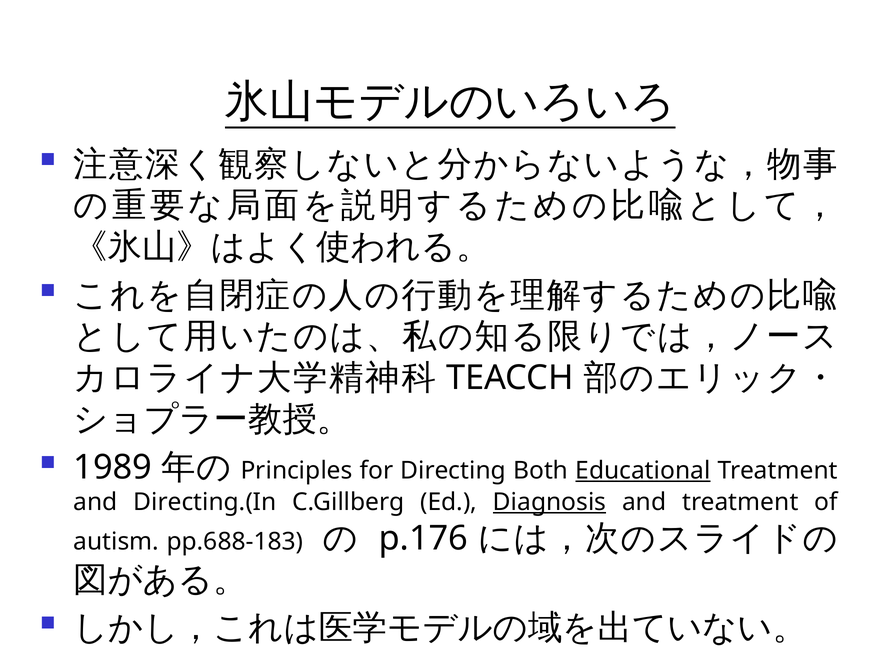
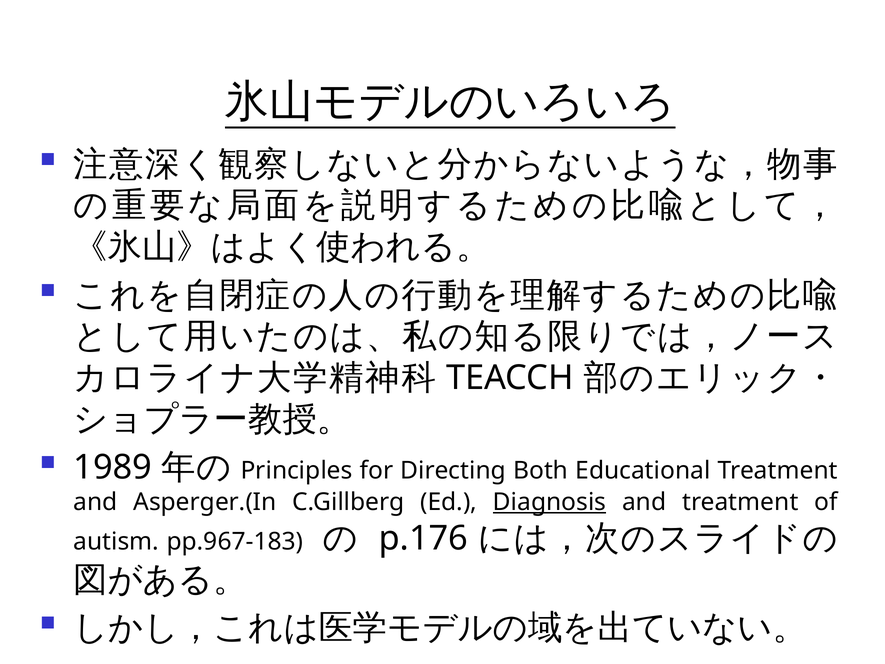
Educational underline: present -> none
Directing.(In: Directing.(In -> Asperger.(In
pp.688-183: pp.688-183 -> pp.967-183
